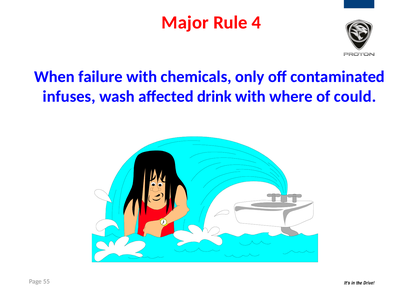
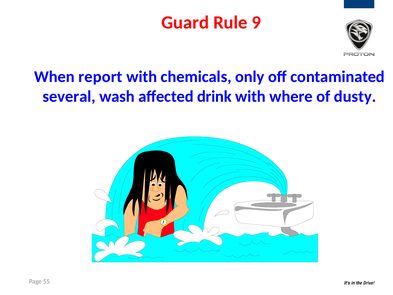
Major: Major -> Guard
4: 4 -> 9
failure: failure -> report
infuses: infuses -> several
could: could -> dusty
